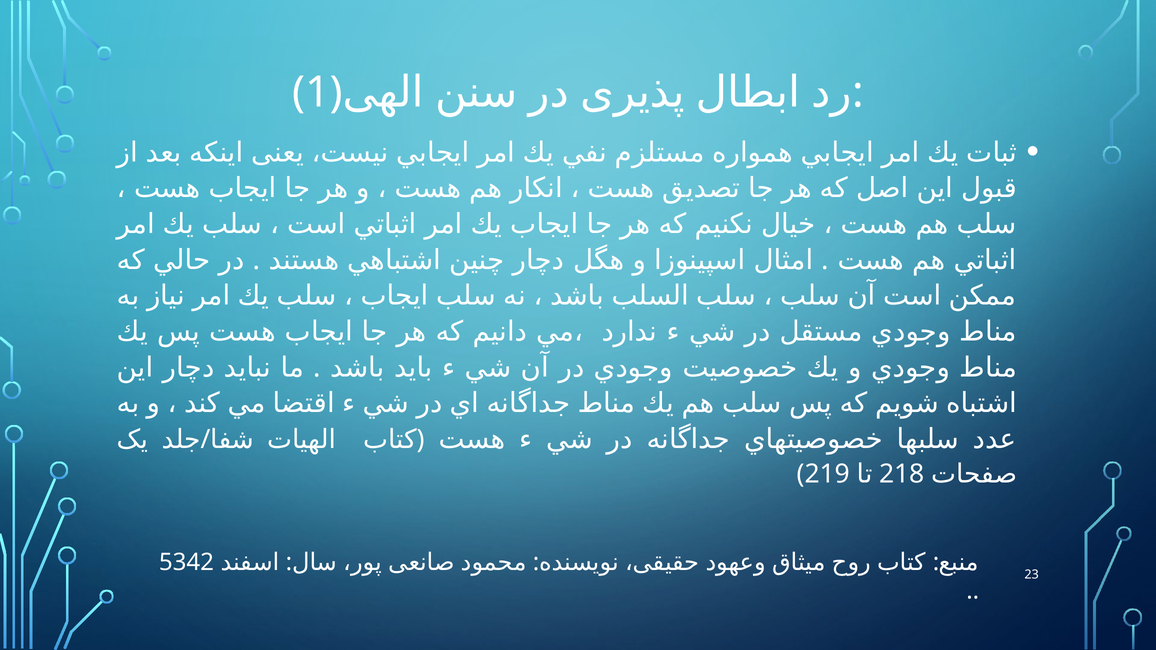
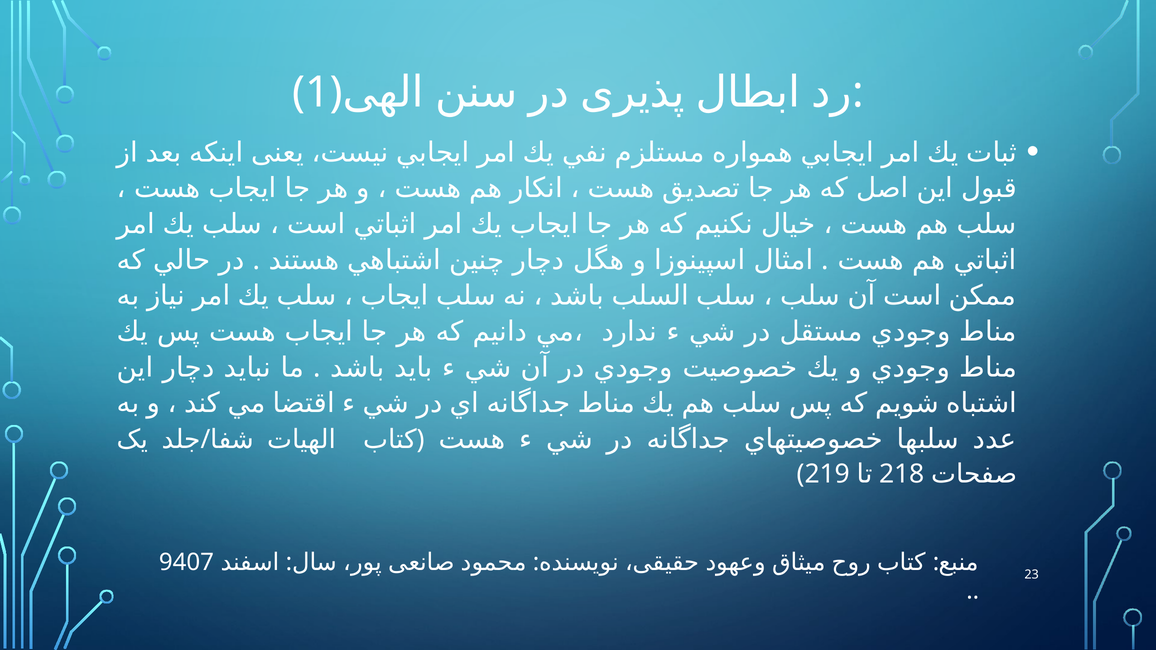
5342: 5342 -> 9407
